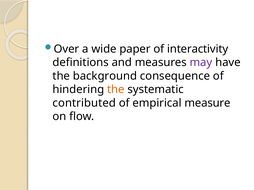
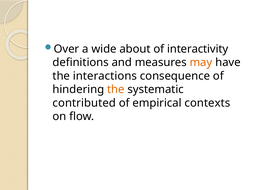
paper: paper -> about
may colour: purple -> orange
background: background -> interactions
measure: measure -> contexts
